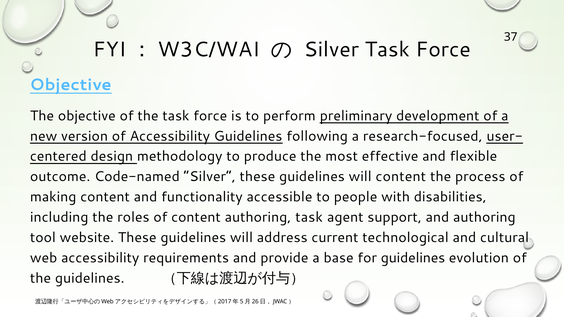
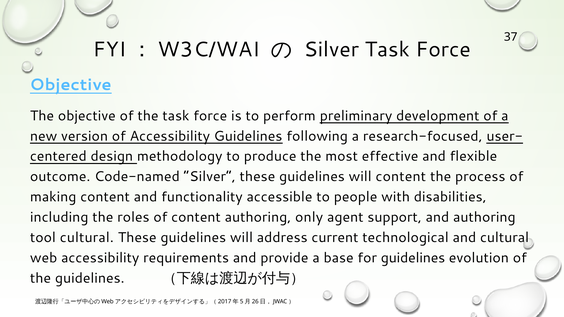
authoring task: task -> only
tool website: website -> cultural
